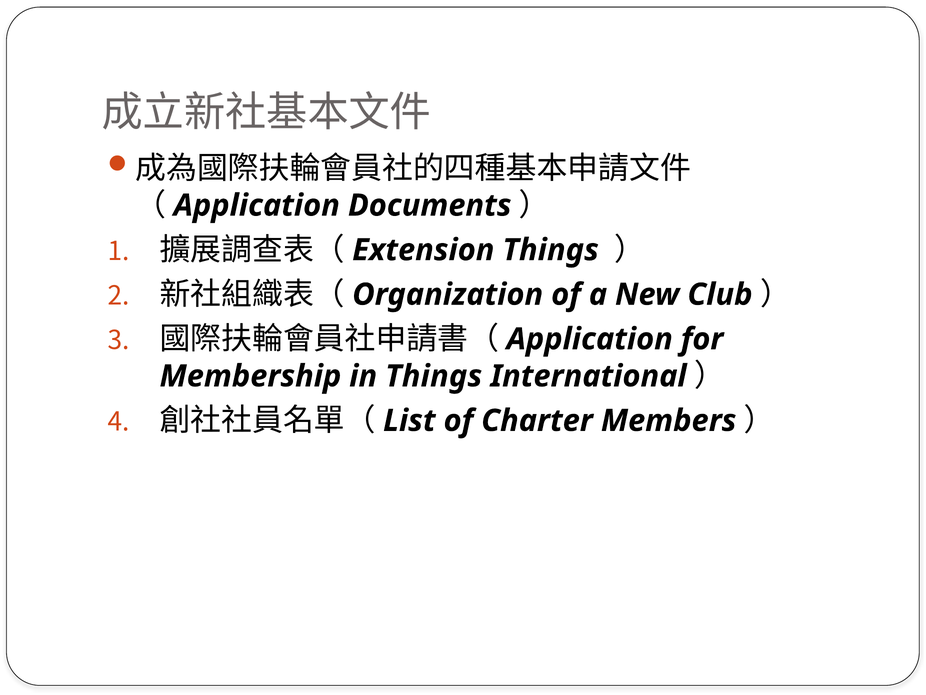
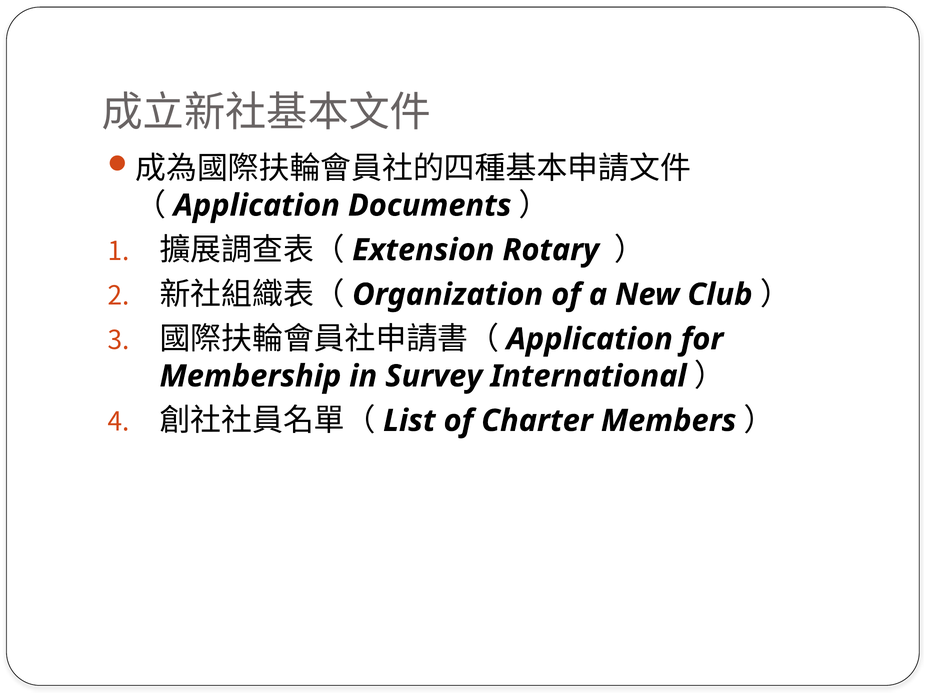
Things at (551, 250): Things -> Rotary
in Things: Things -> Survey
